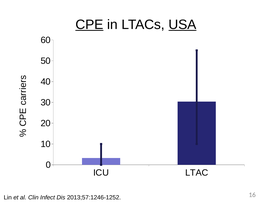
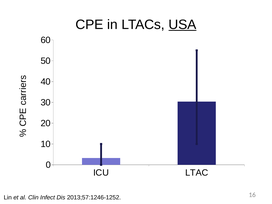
CPE underline: present -> none
